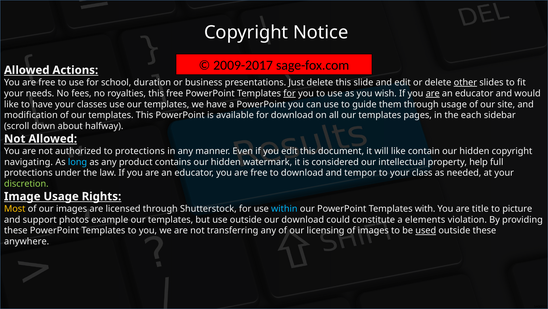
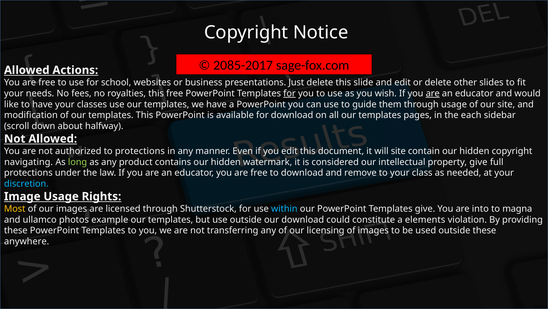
2009-2017: 2009-2017 -> 2085-2017
duration: duration -> websites
other underline: present -> none
will like: like -> site
long colour: light blue -> light green
property help: help -> give
tempor: tempor -> remove
discretion colour: light green -> light blue
Templates with: with -> give
title: title -> into
picture: picture -> magna
support: support -> ullamco
used underline: present -> none
